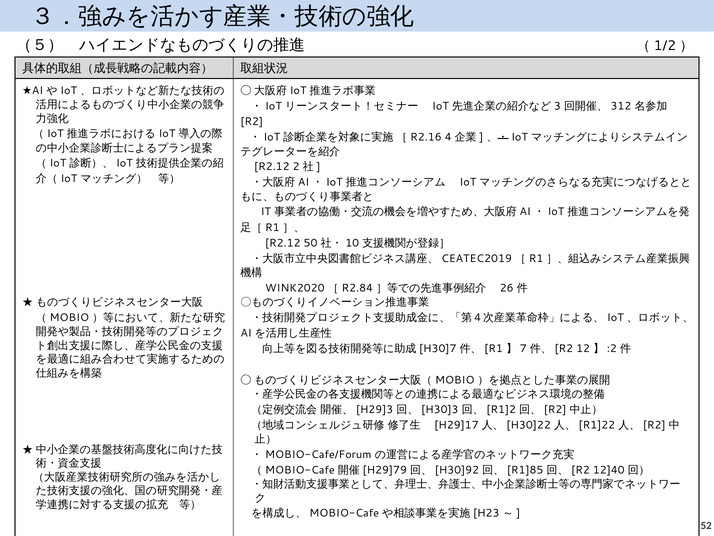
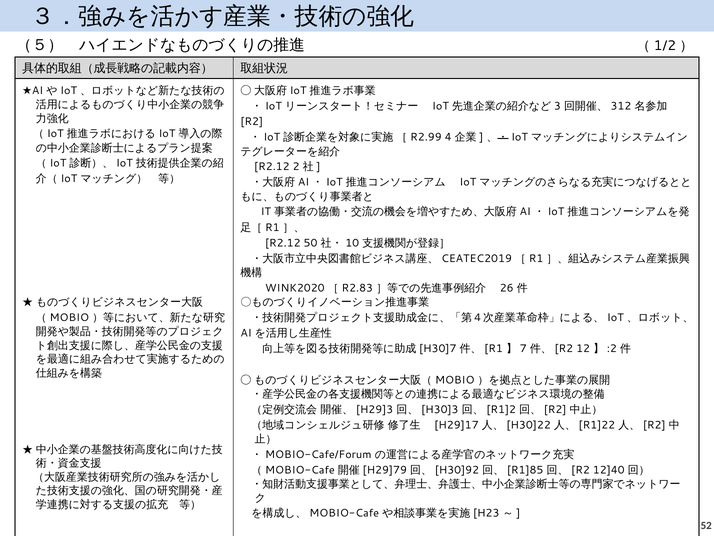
R2.16: R2.16 -> R2.99
R2.84: R2.84 -> R2.83
